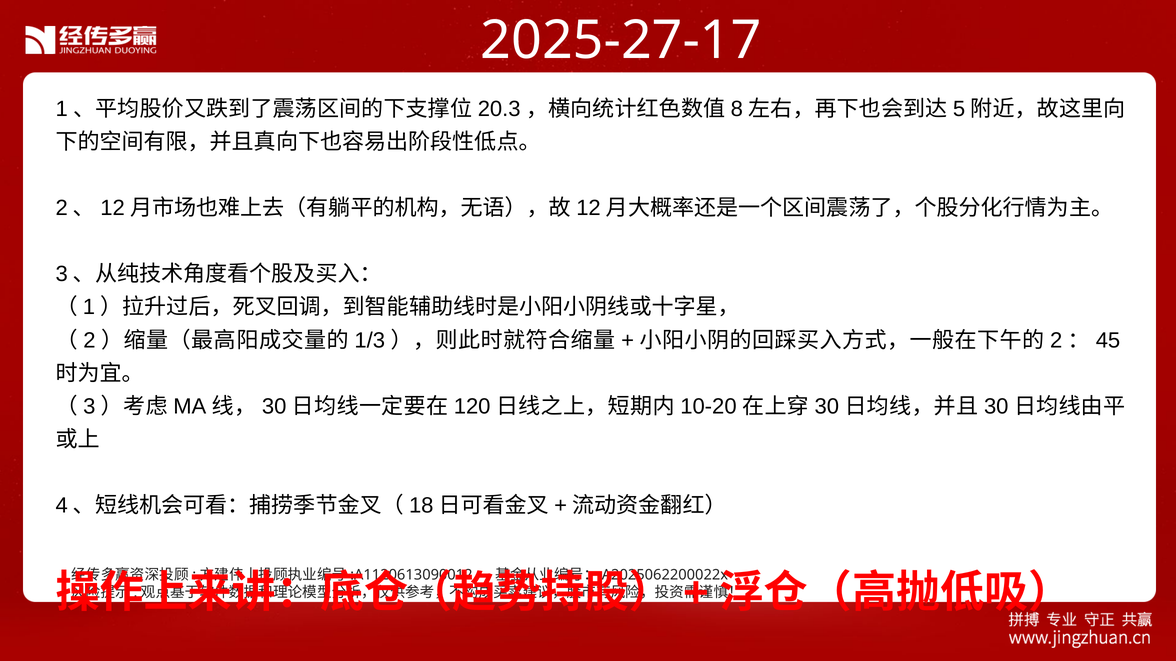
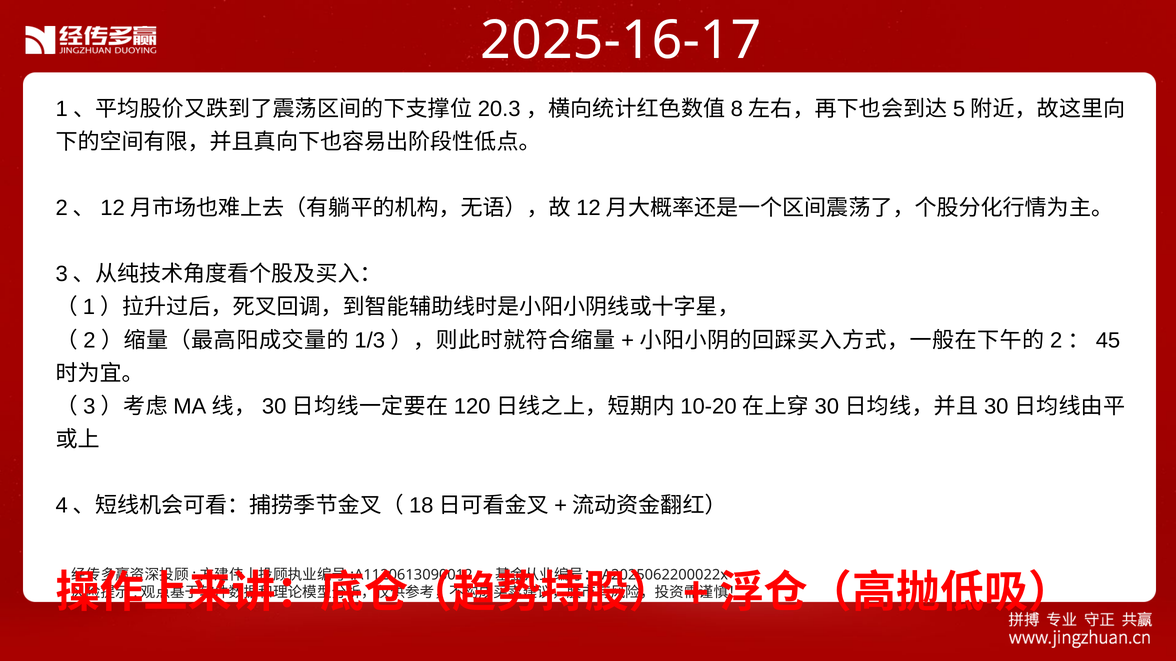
2025-27-17: 2025-27-17 -> 2025-16-17
